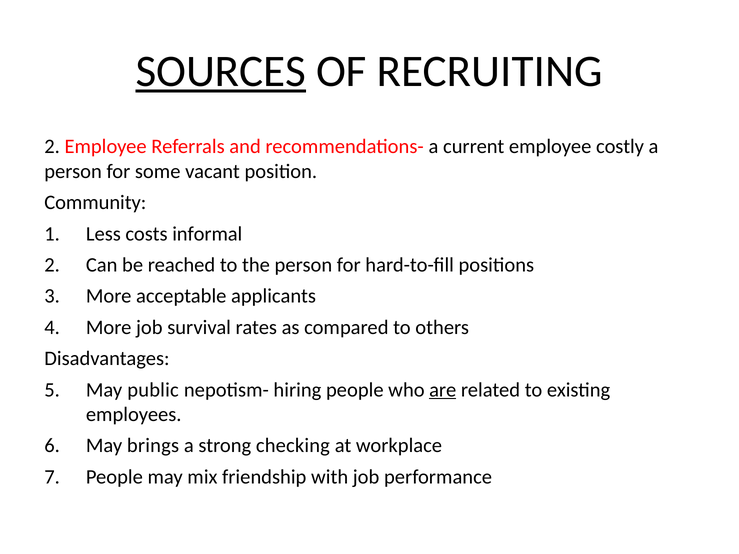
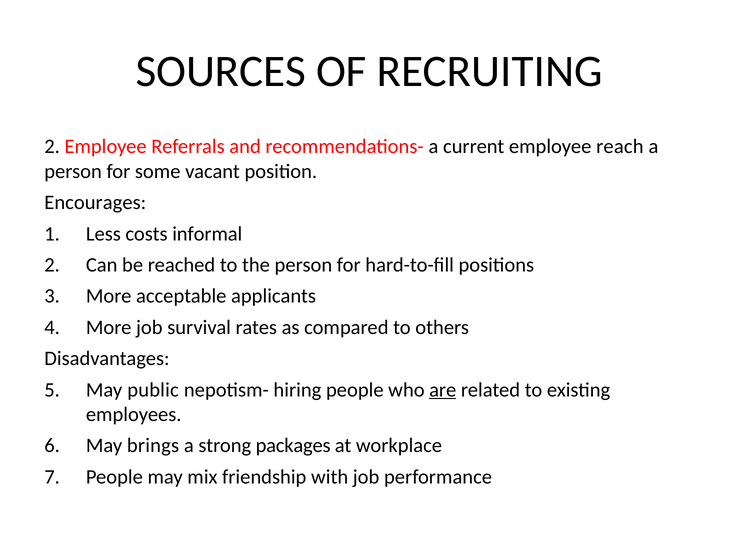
SOURCES underline: present -> none
costly: costly -> reach
Community: Community -> Encourages
checking: checking -> packages
